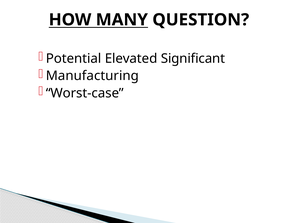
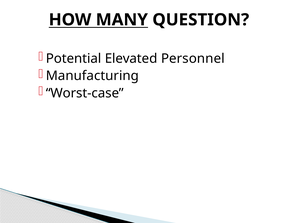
Significant: Significant -> Personnel
